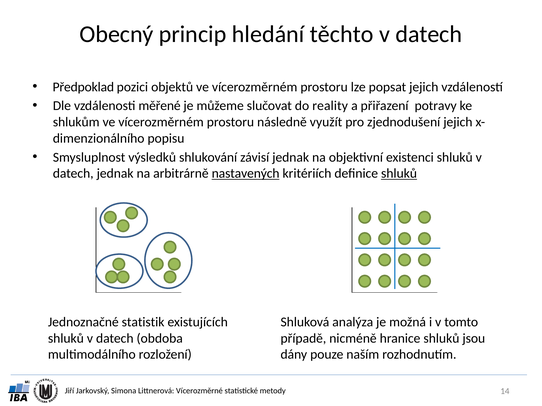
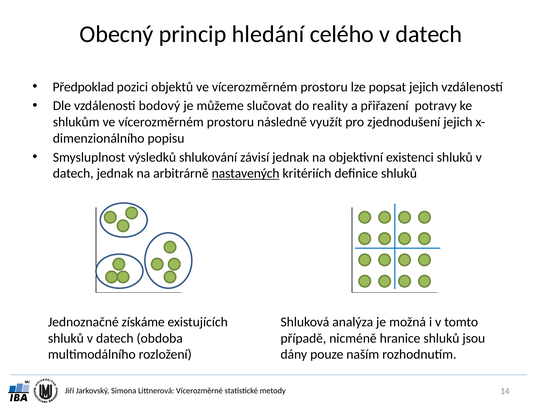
těchto: těchto -> celého
měřené: měřené -> bodový
shluků at (399, 174) underline: present -> none
statistik: statistik -> získáme
